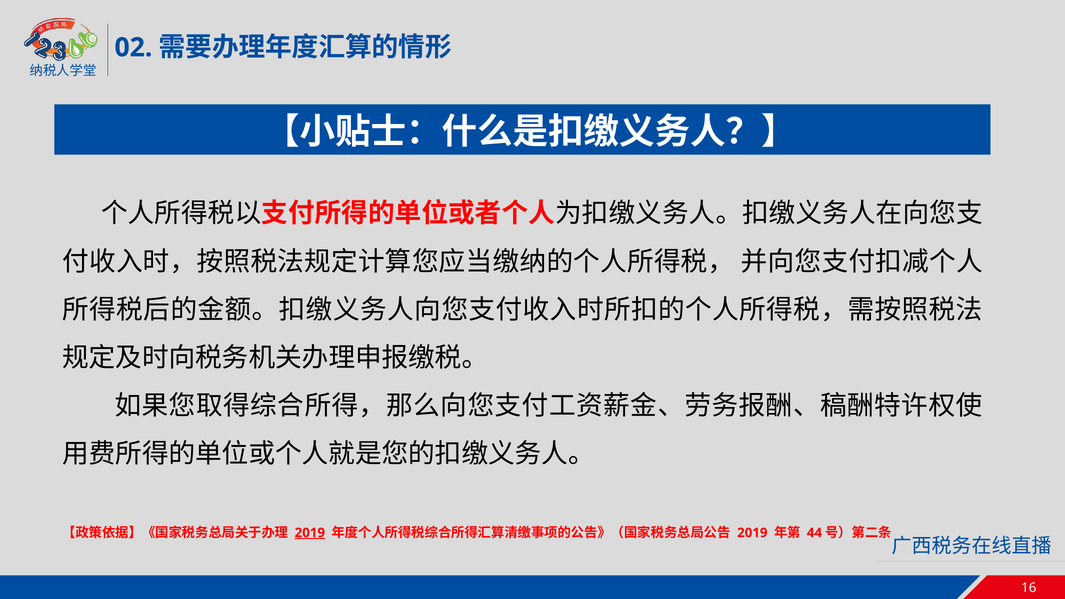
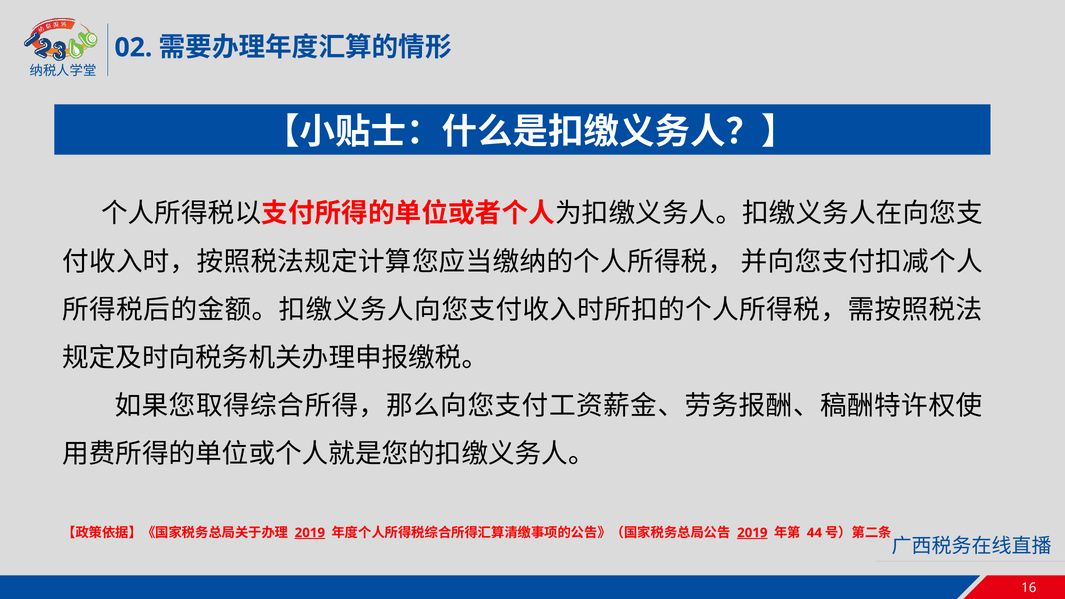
2019 at (752, 533) underline: none -> present
